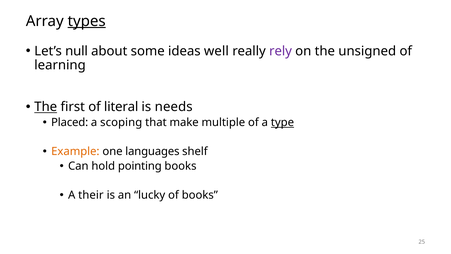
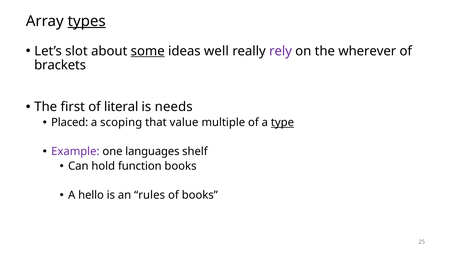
null: null -> slot
some underline: none -> present
unsigned: unsigned -> wherever
learning: learning -> brackets
The at (46, 107) underline: present -> none
make: make -> value
Example colour: orange -> purple
pointing: pointing -> function
their: their -> hello
lucky: lucky -> rules
